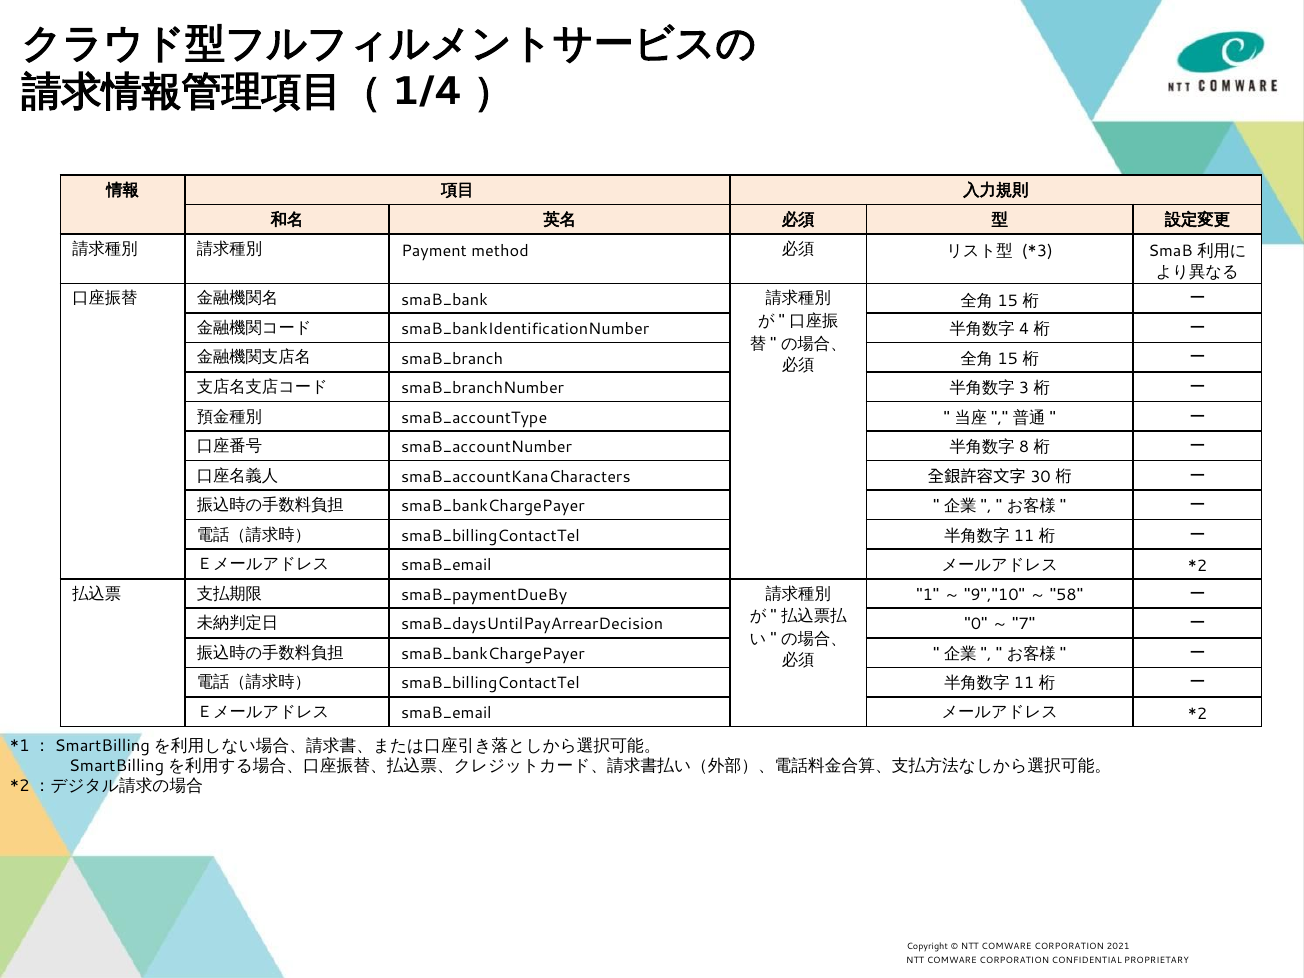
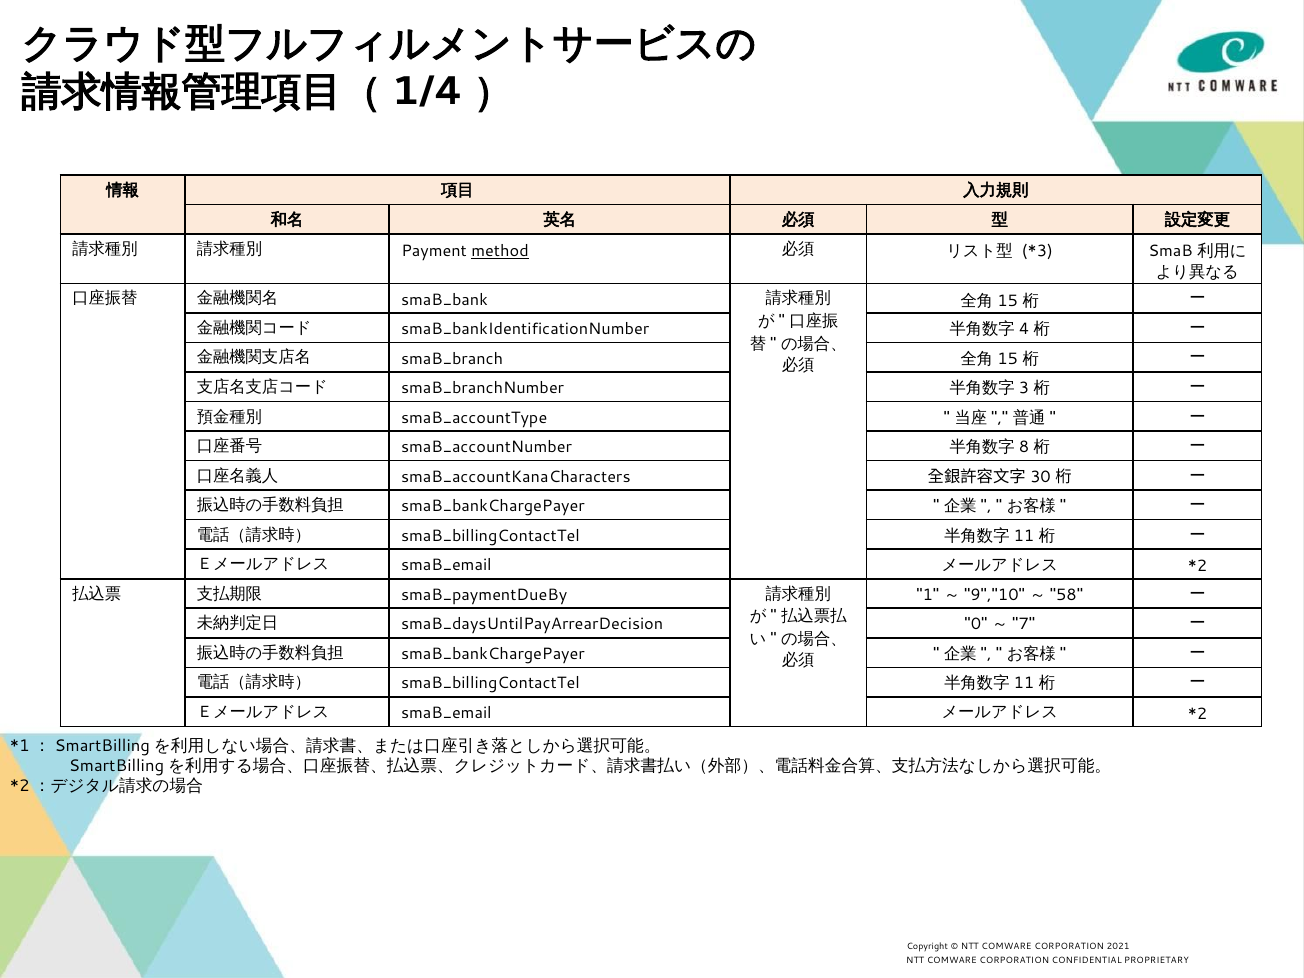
method underline: none -> present
